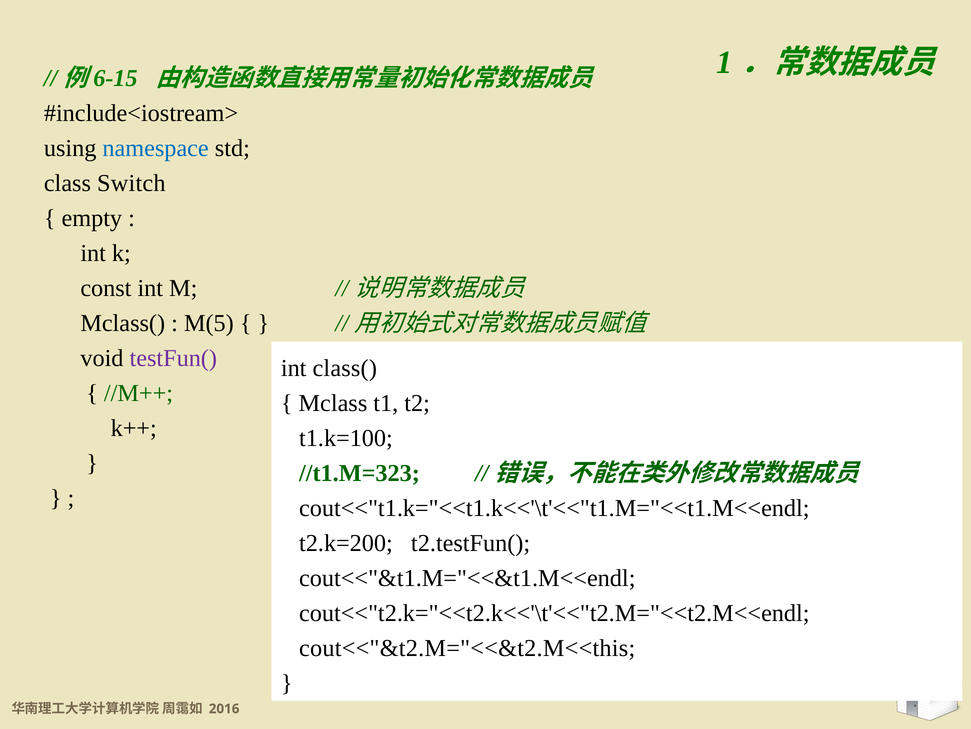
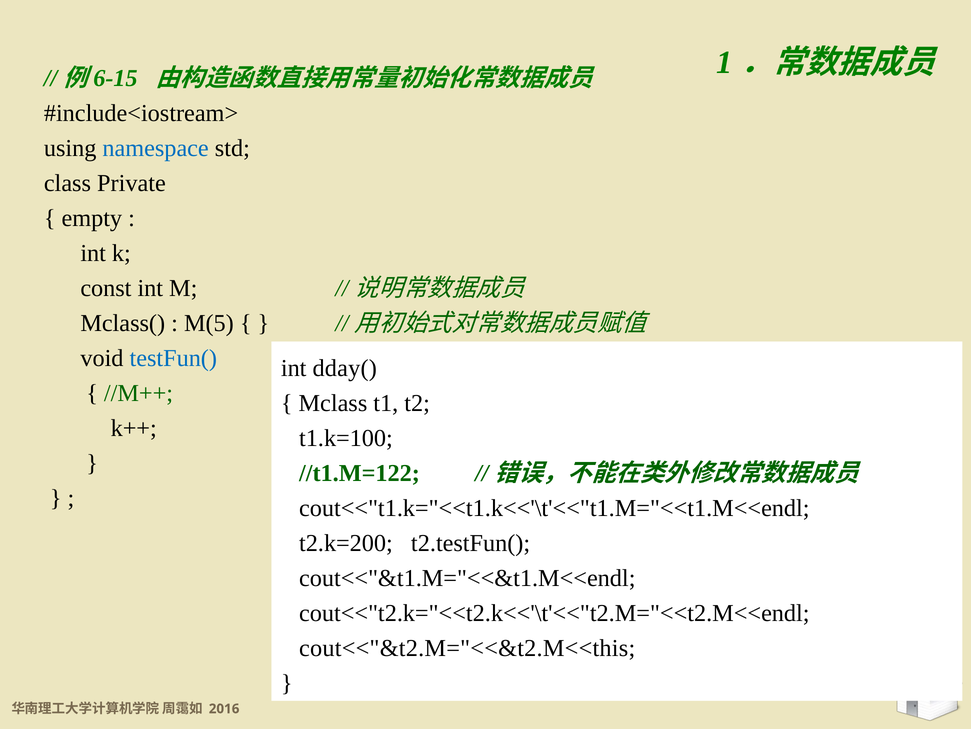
Switch: Switch -> Private
testFun( colour: purple -> blue
class(: class( -> dday(
//t1.M=323: //t1.M=323 -> //t1.M=122
